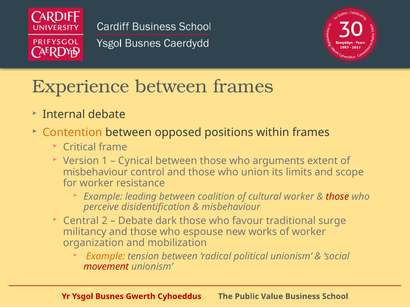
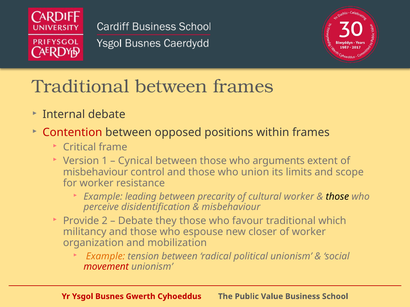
Experience at (81, 87): Experience -> Traditional
Contention colour: orange -> red
coalition: coalition -> precarity
those at (337, 197) colour: red -> black
Central: Central -> Provide
dark: dark -> they
surge: surge -> which
works: works -> closer
